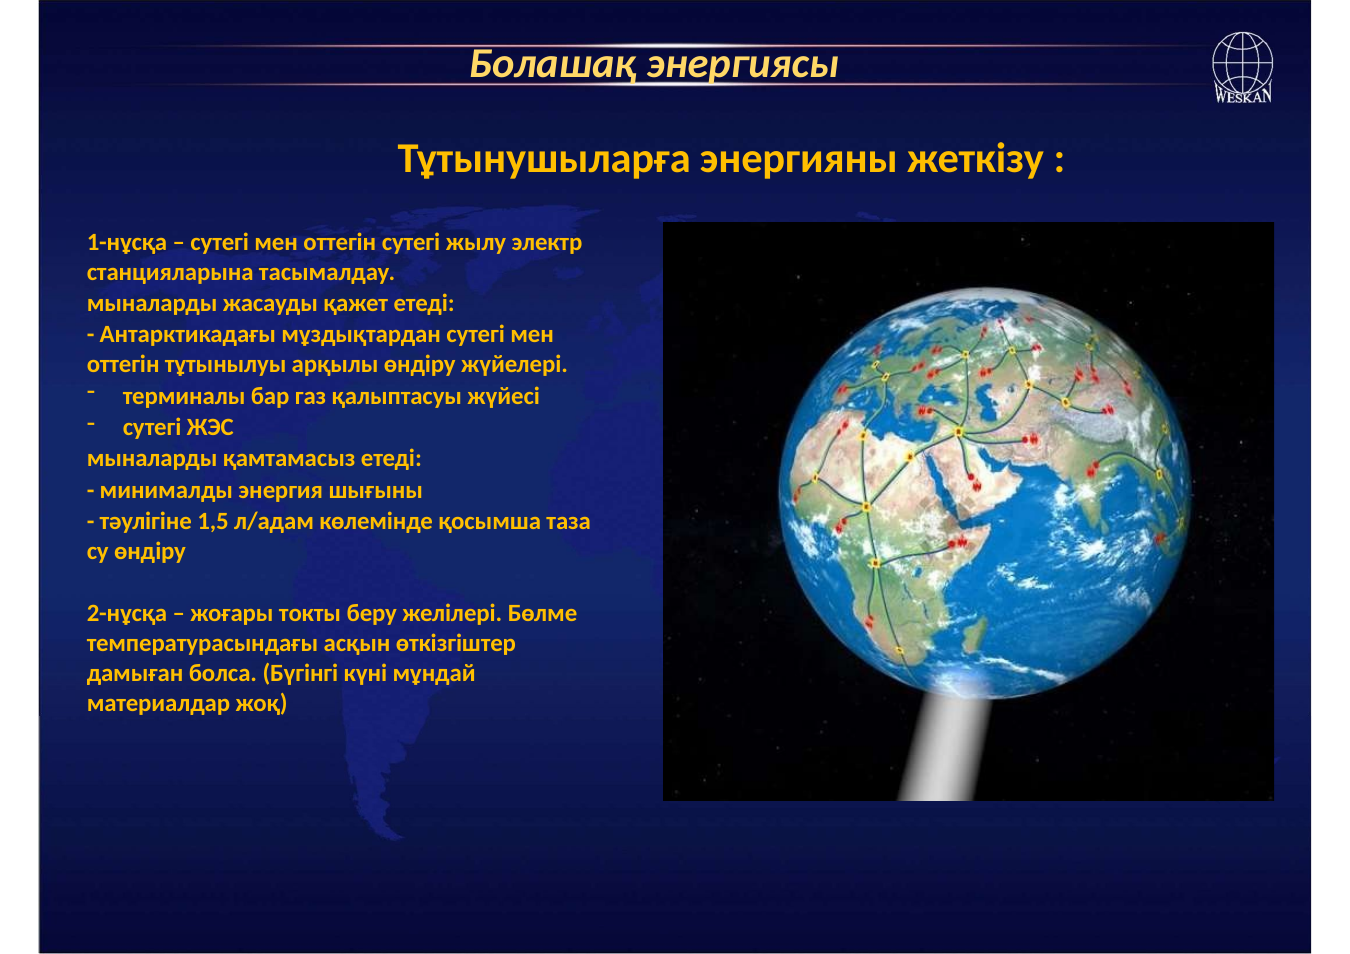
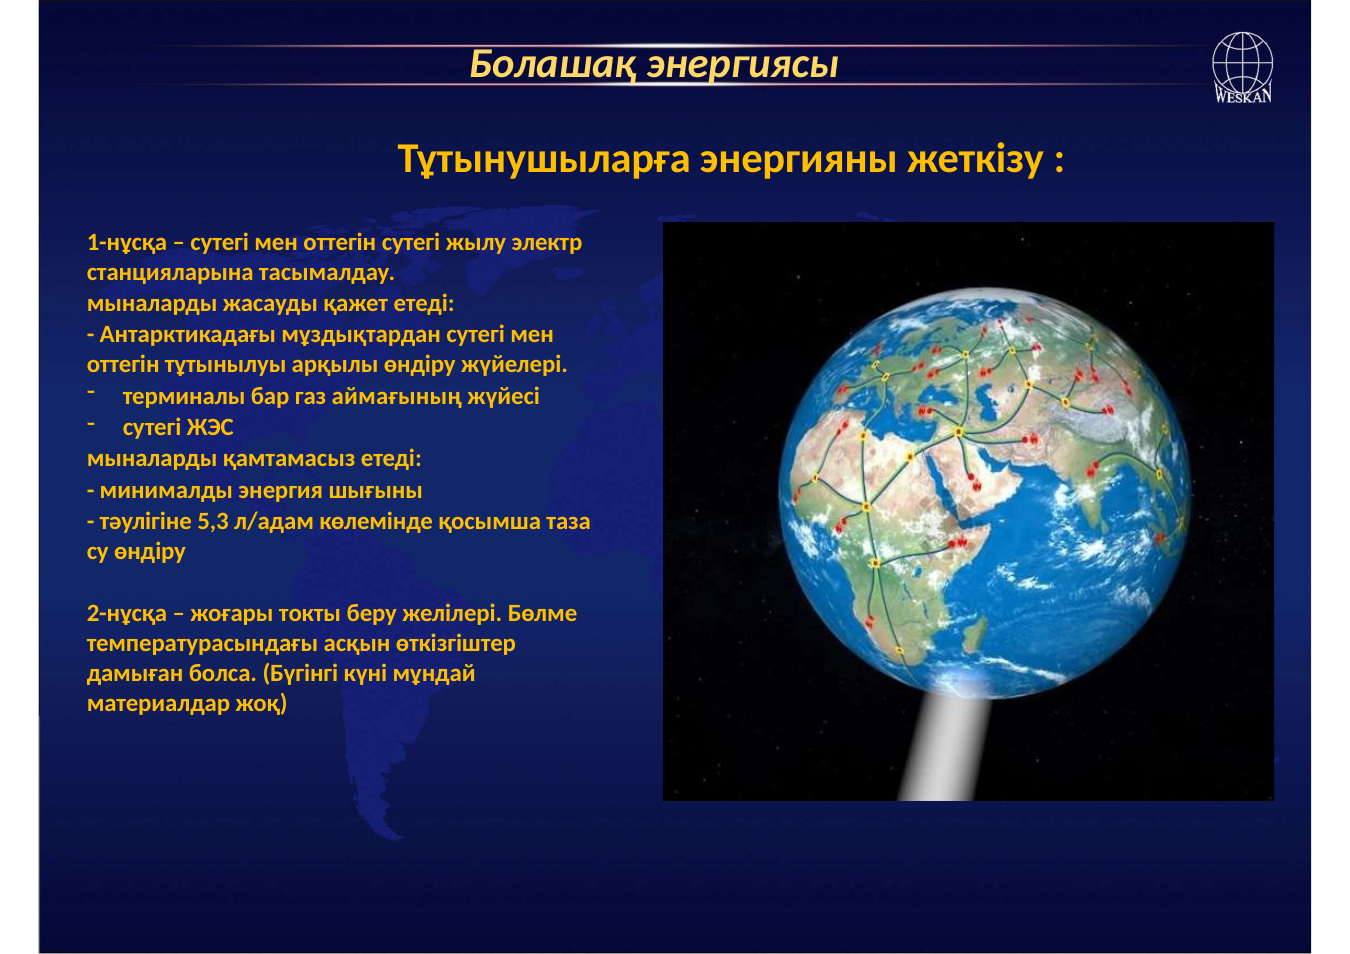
қалыптасуы: қалыптасуы -> аймағының
1,5: 1,5 -> 5,3
